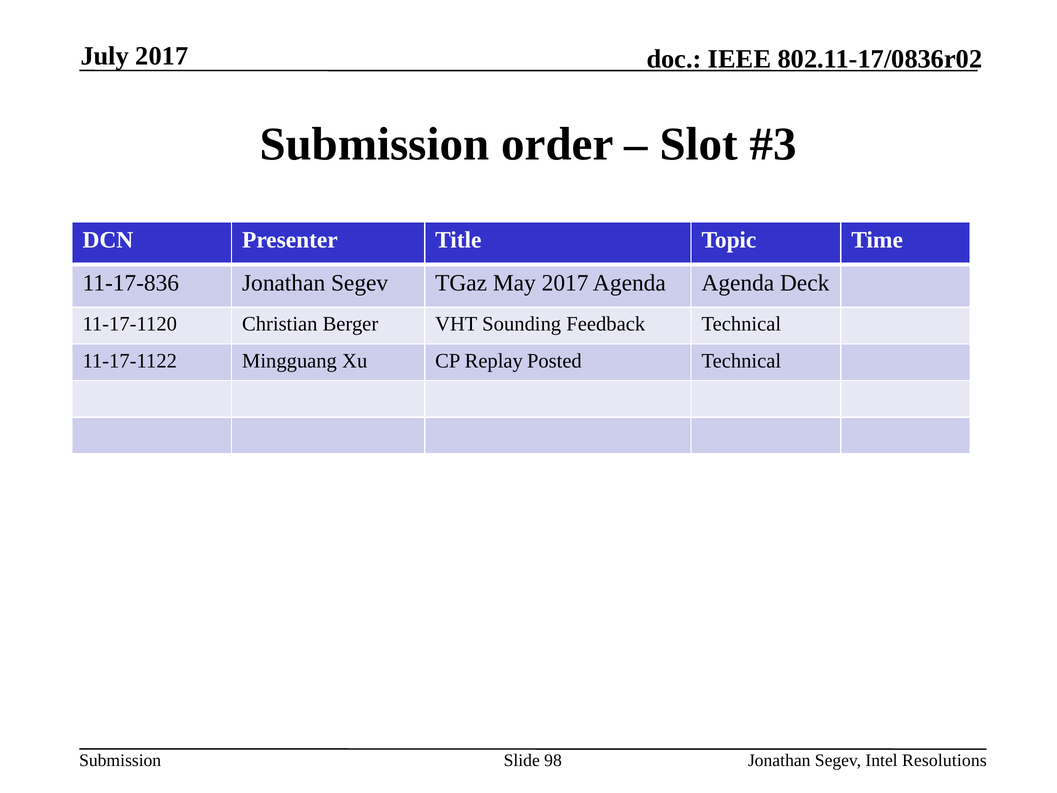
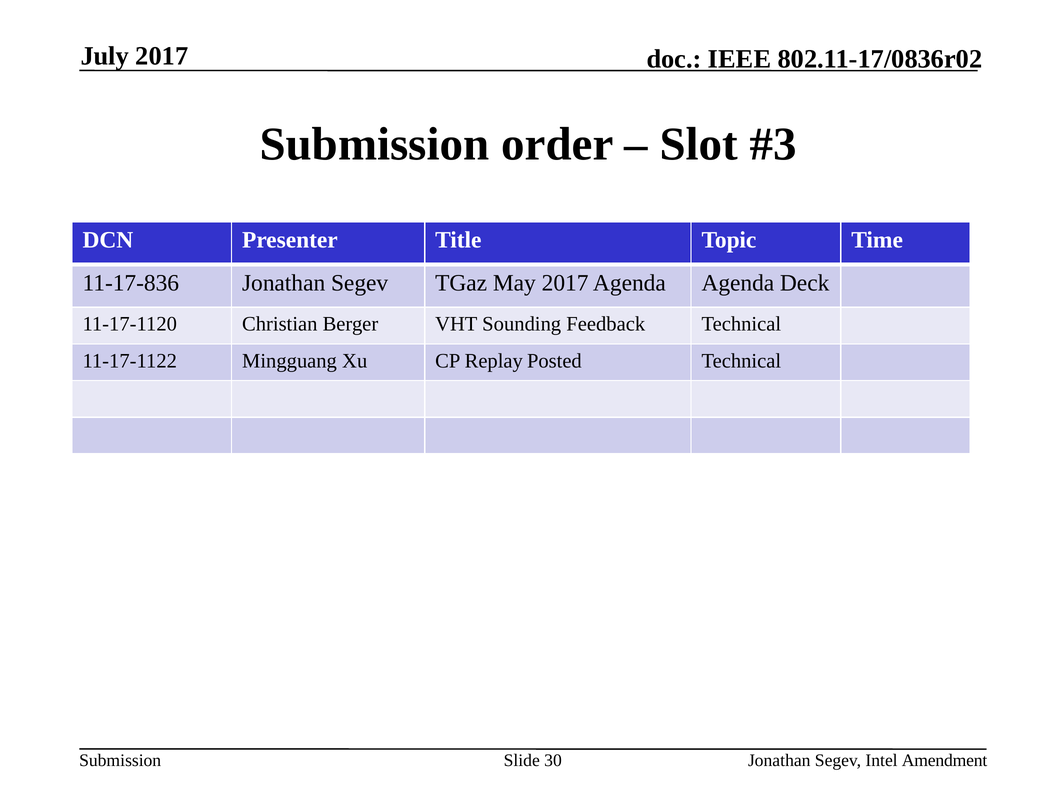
98: 98 -> 30
Resolutions: Resolutions -> Amendment
